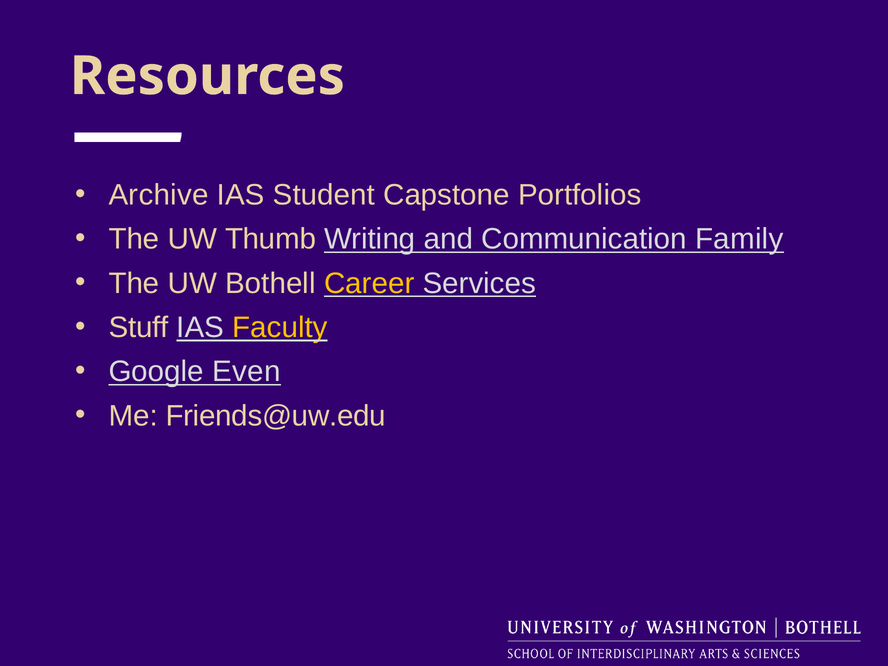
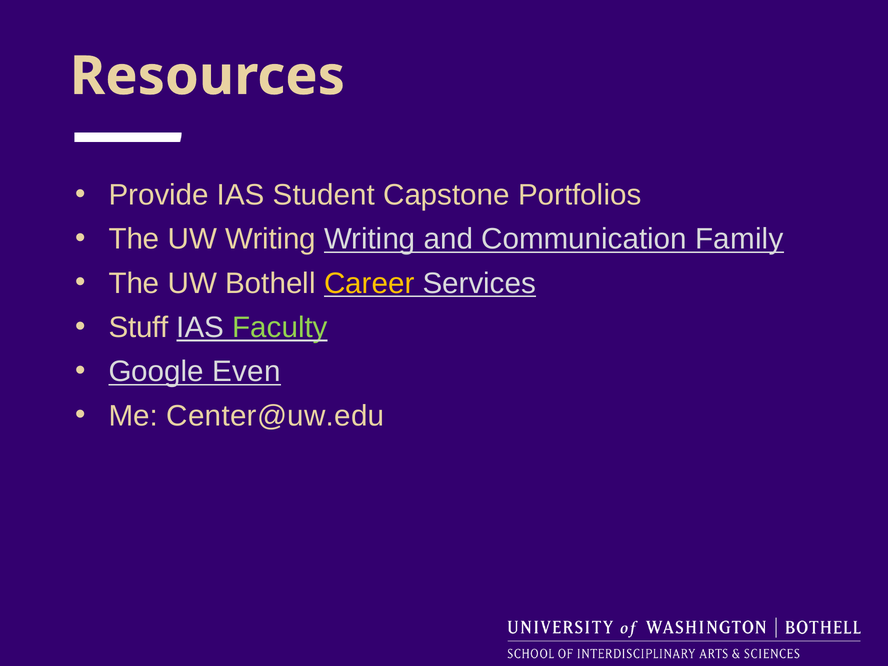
Archive: Archive -> Provide
UW Thumb: Thumb -> Writing
Faculty colour: yellow -> light green
Friends@uw.edu: Friends@uw.edu -> Center@uw.edu
